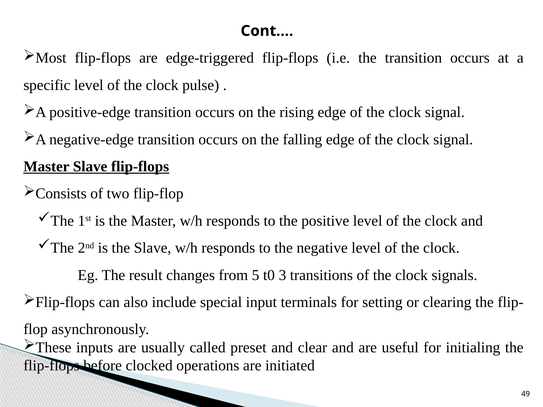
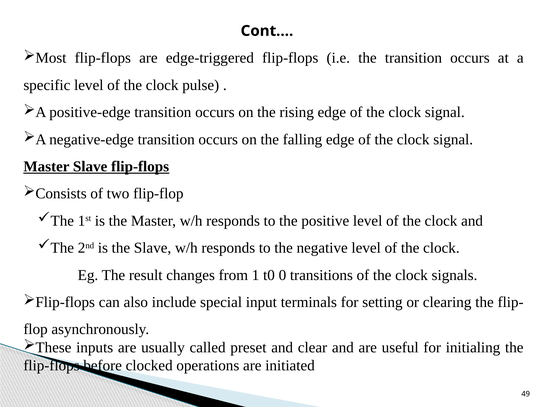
5: 5 -> 1
3: 3 -> 0
